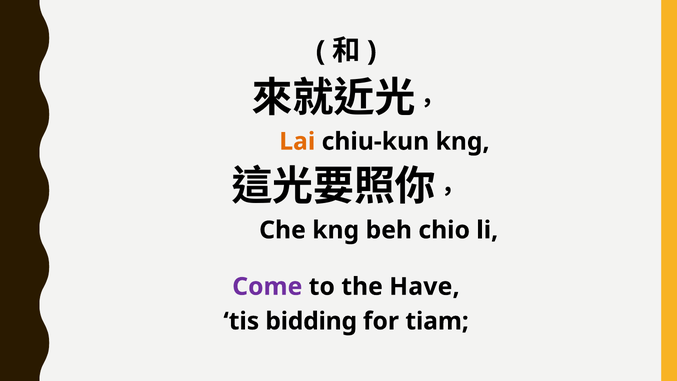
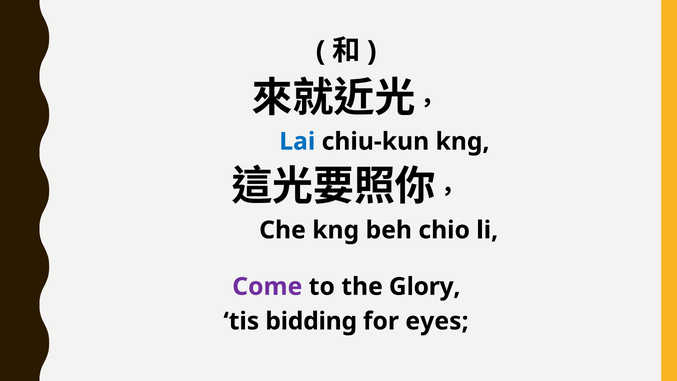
Lai colour: orange -> blue
Have: Have -> Glory
tiam: tiam -> eyes
